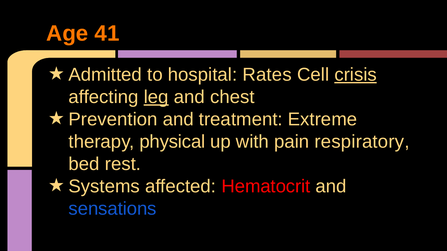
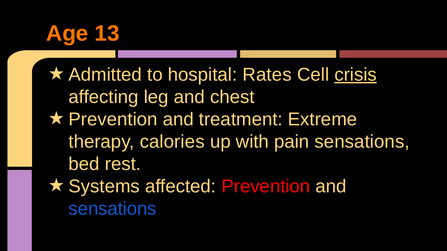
41: 41 -> 13
leg underline: present -> none
physical: physical -> calories
pain respiratory: respiratory -> sensations
Hematocrit: Hematocrit -> Prevention
